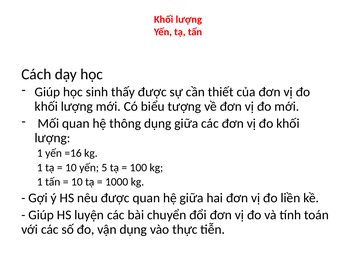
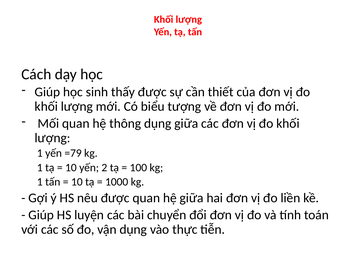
=16: =16 -> =79
5: 5 -> 2
